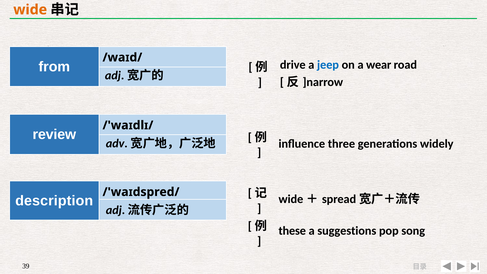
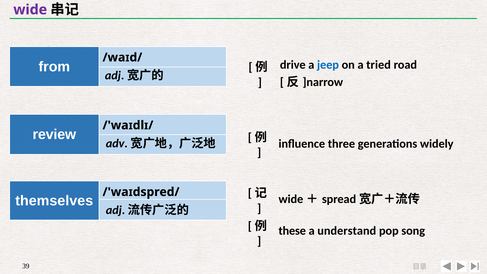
wide colour: orange -> purple
wear: wear -> tried
description: description -> themselves
suggestions: suggestions -> understand
